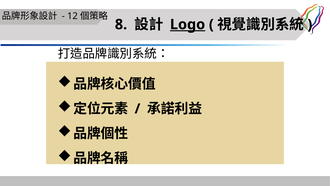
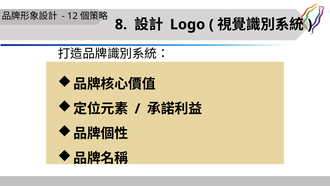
Logo underline: present -> none
